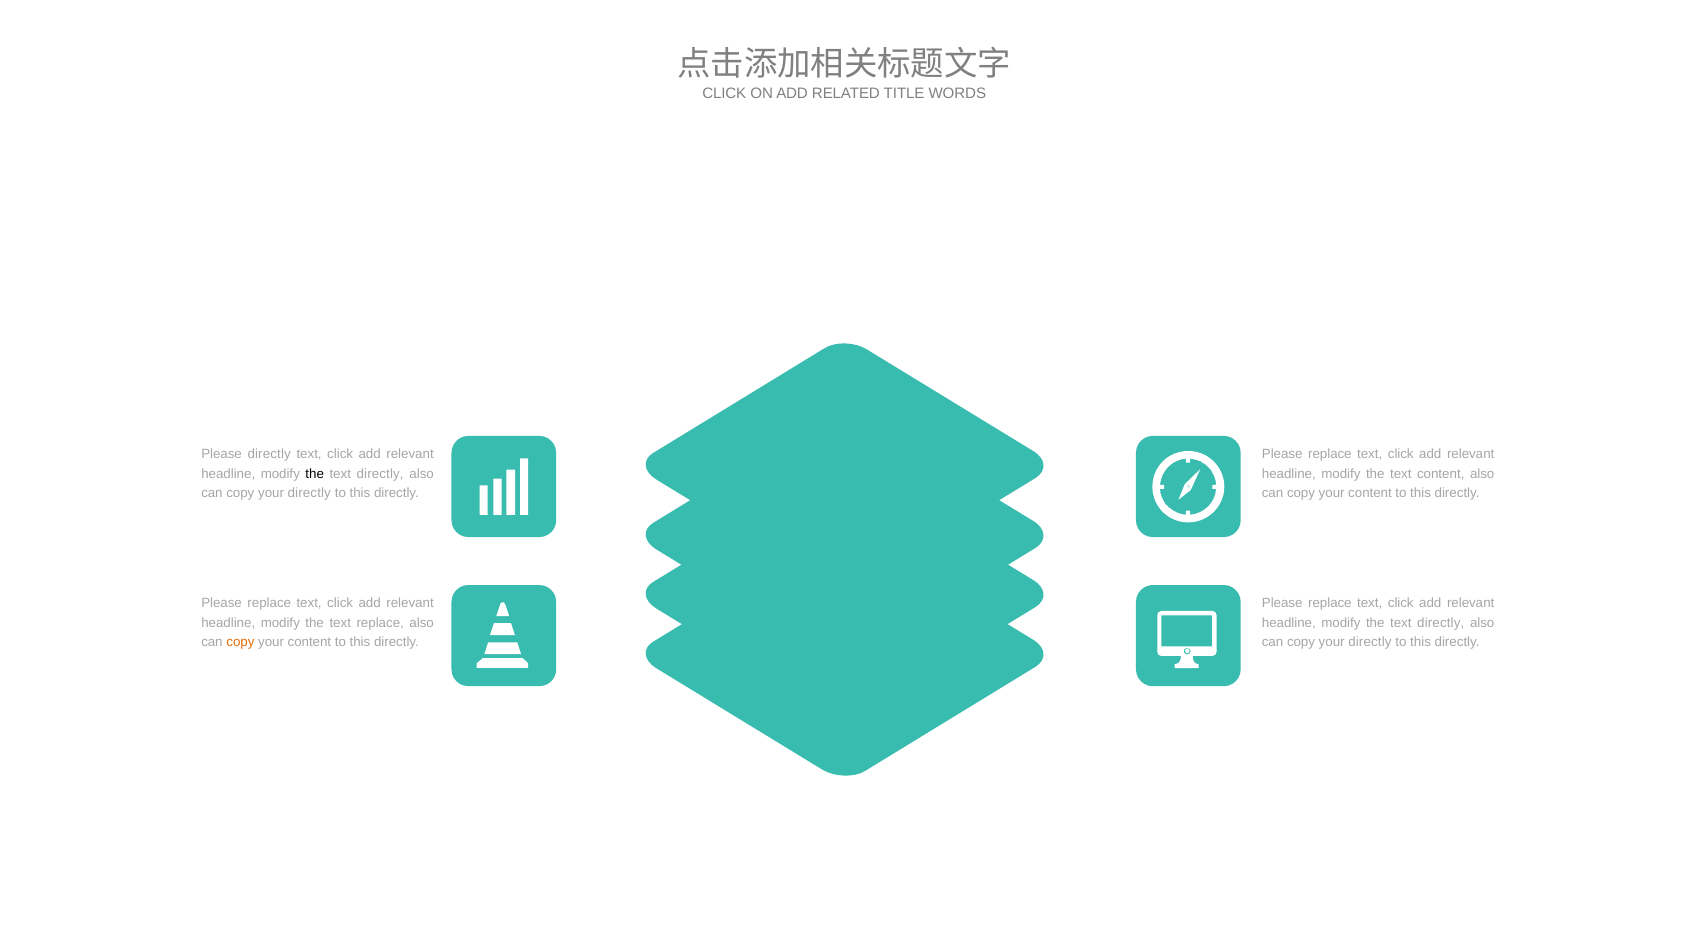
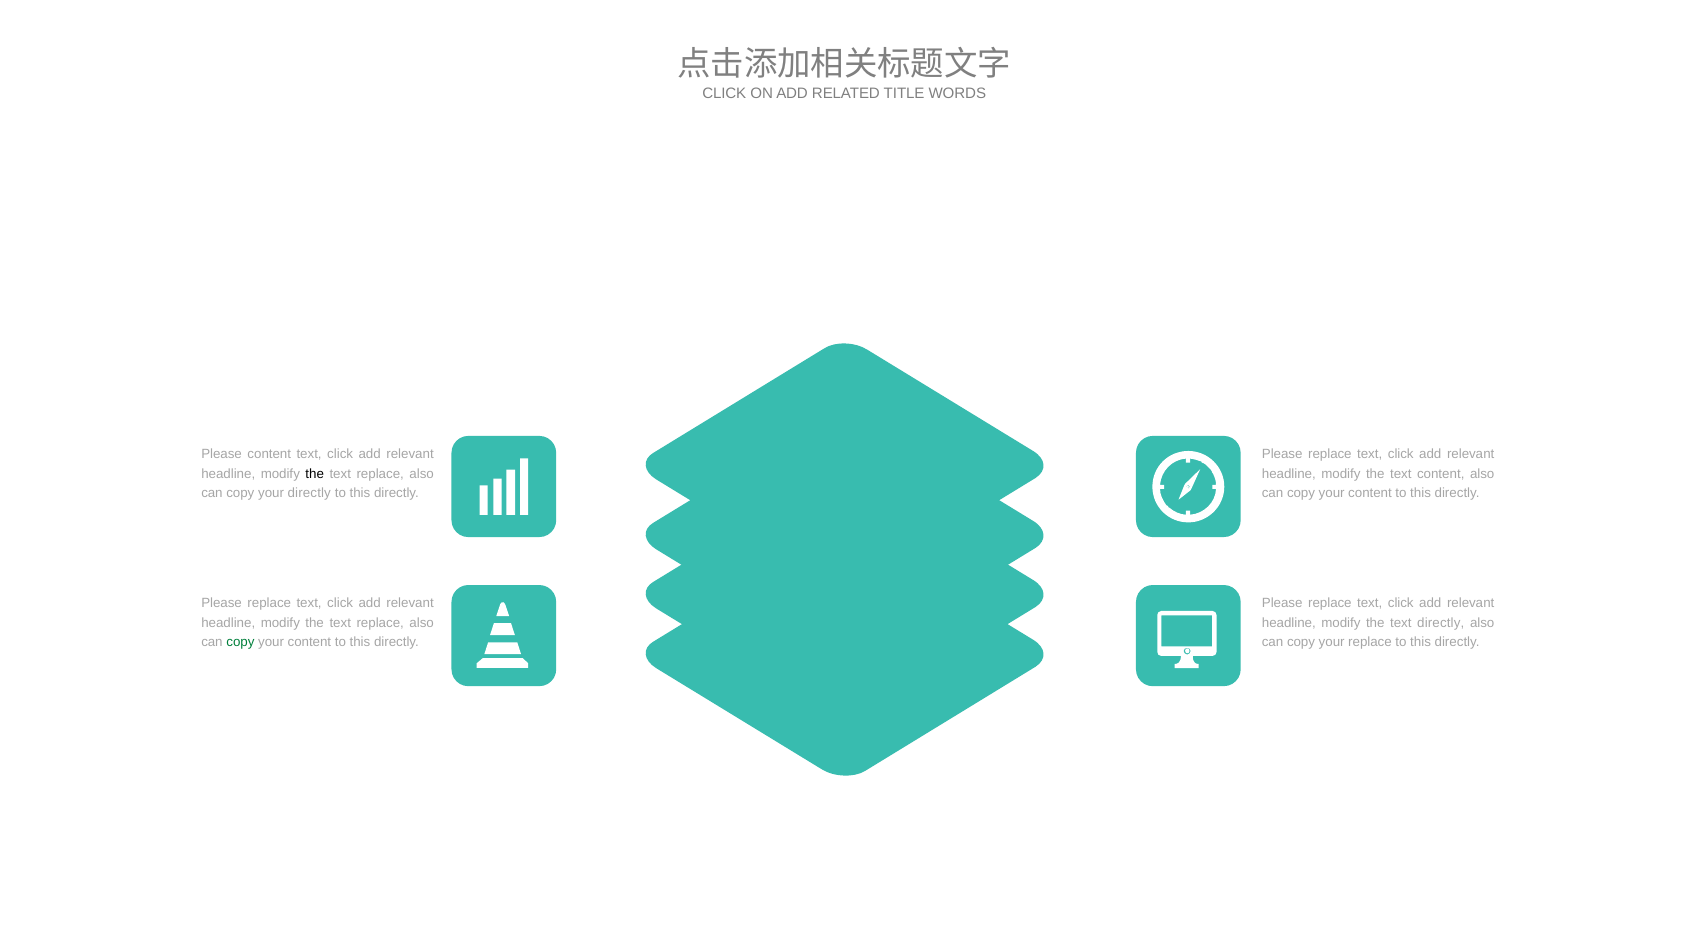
Please directly: directly -> content
directly at (380, 474): directly -> replace
copy at (240, 642) colour: orange -> green
directly at (1370, 642): directly -> replace
